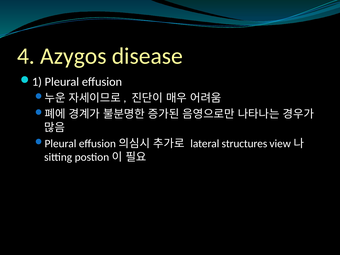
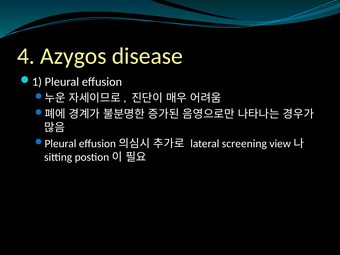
structures: structures -> screening
